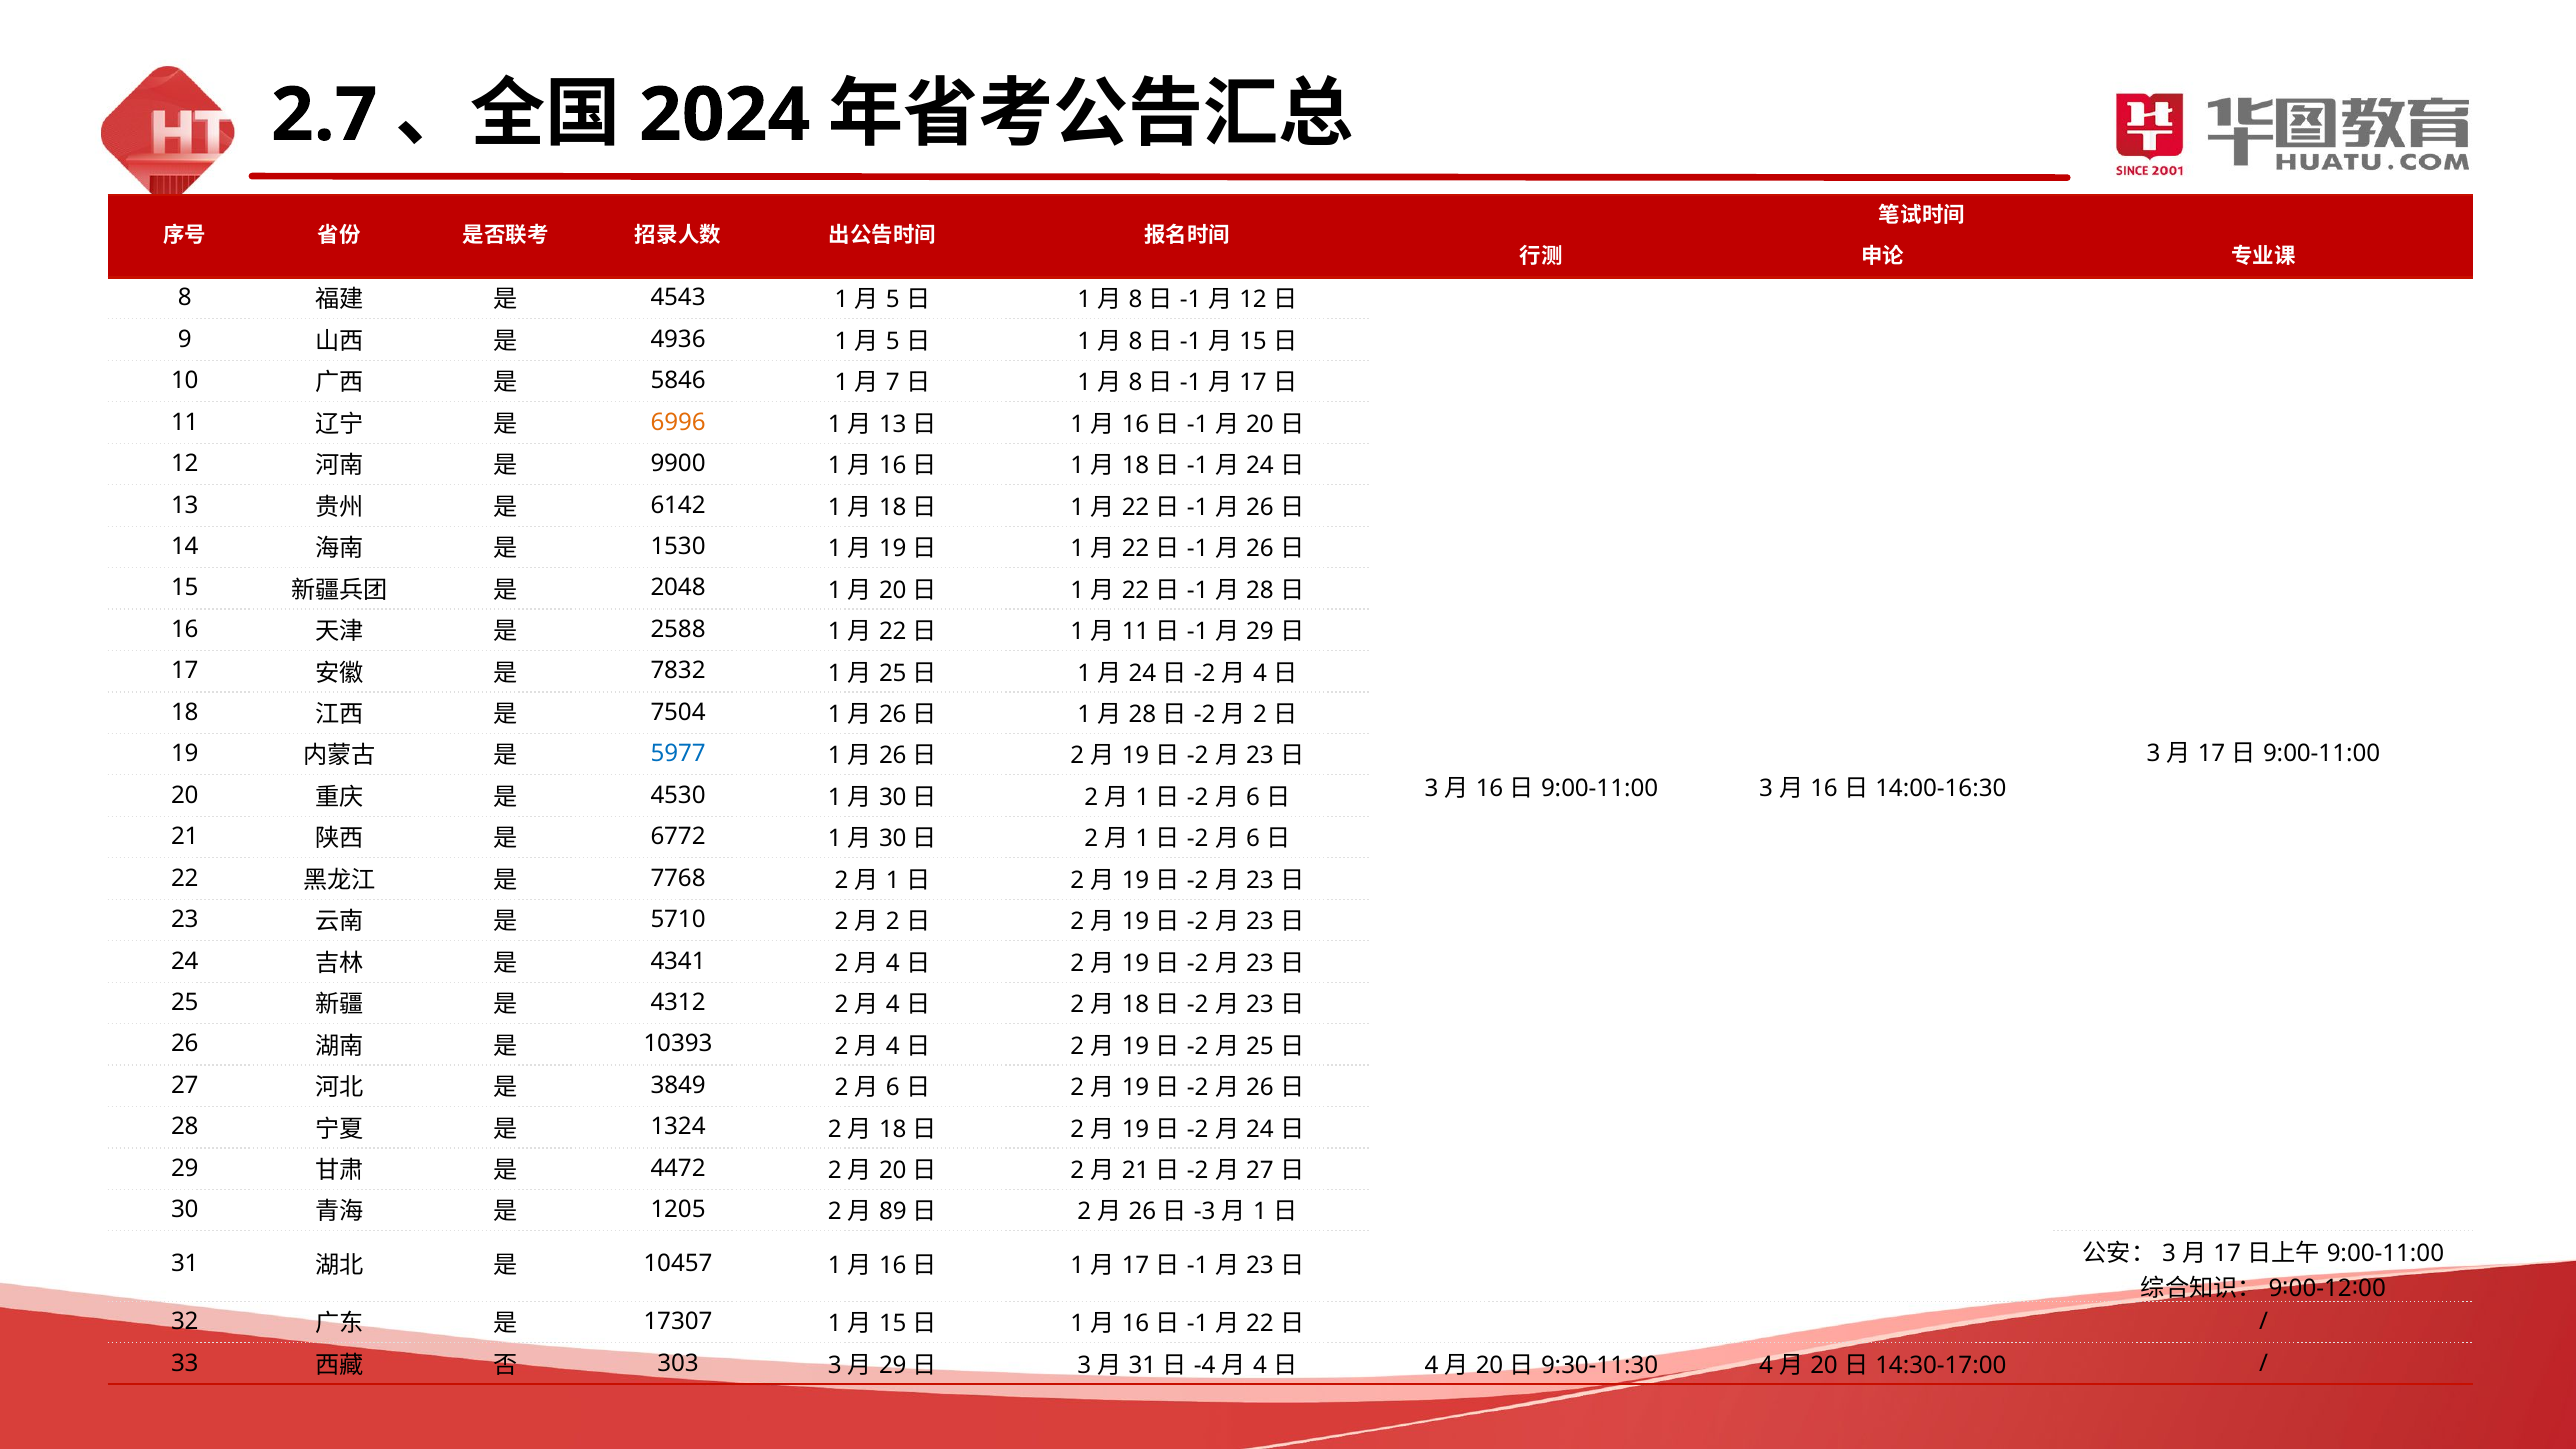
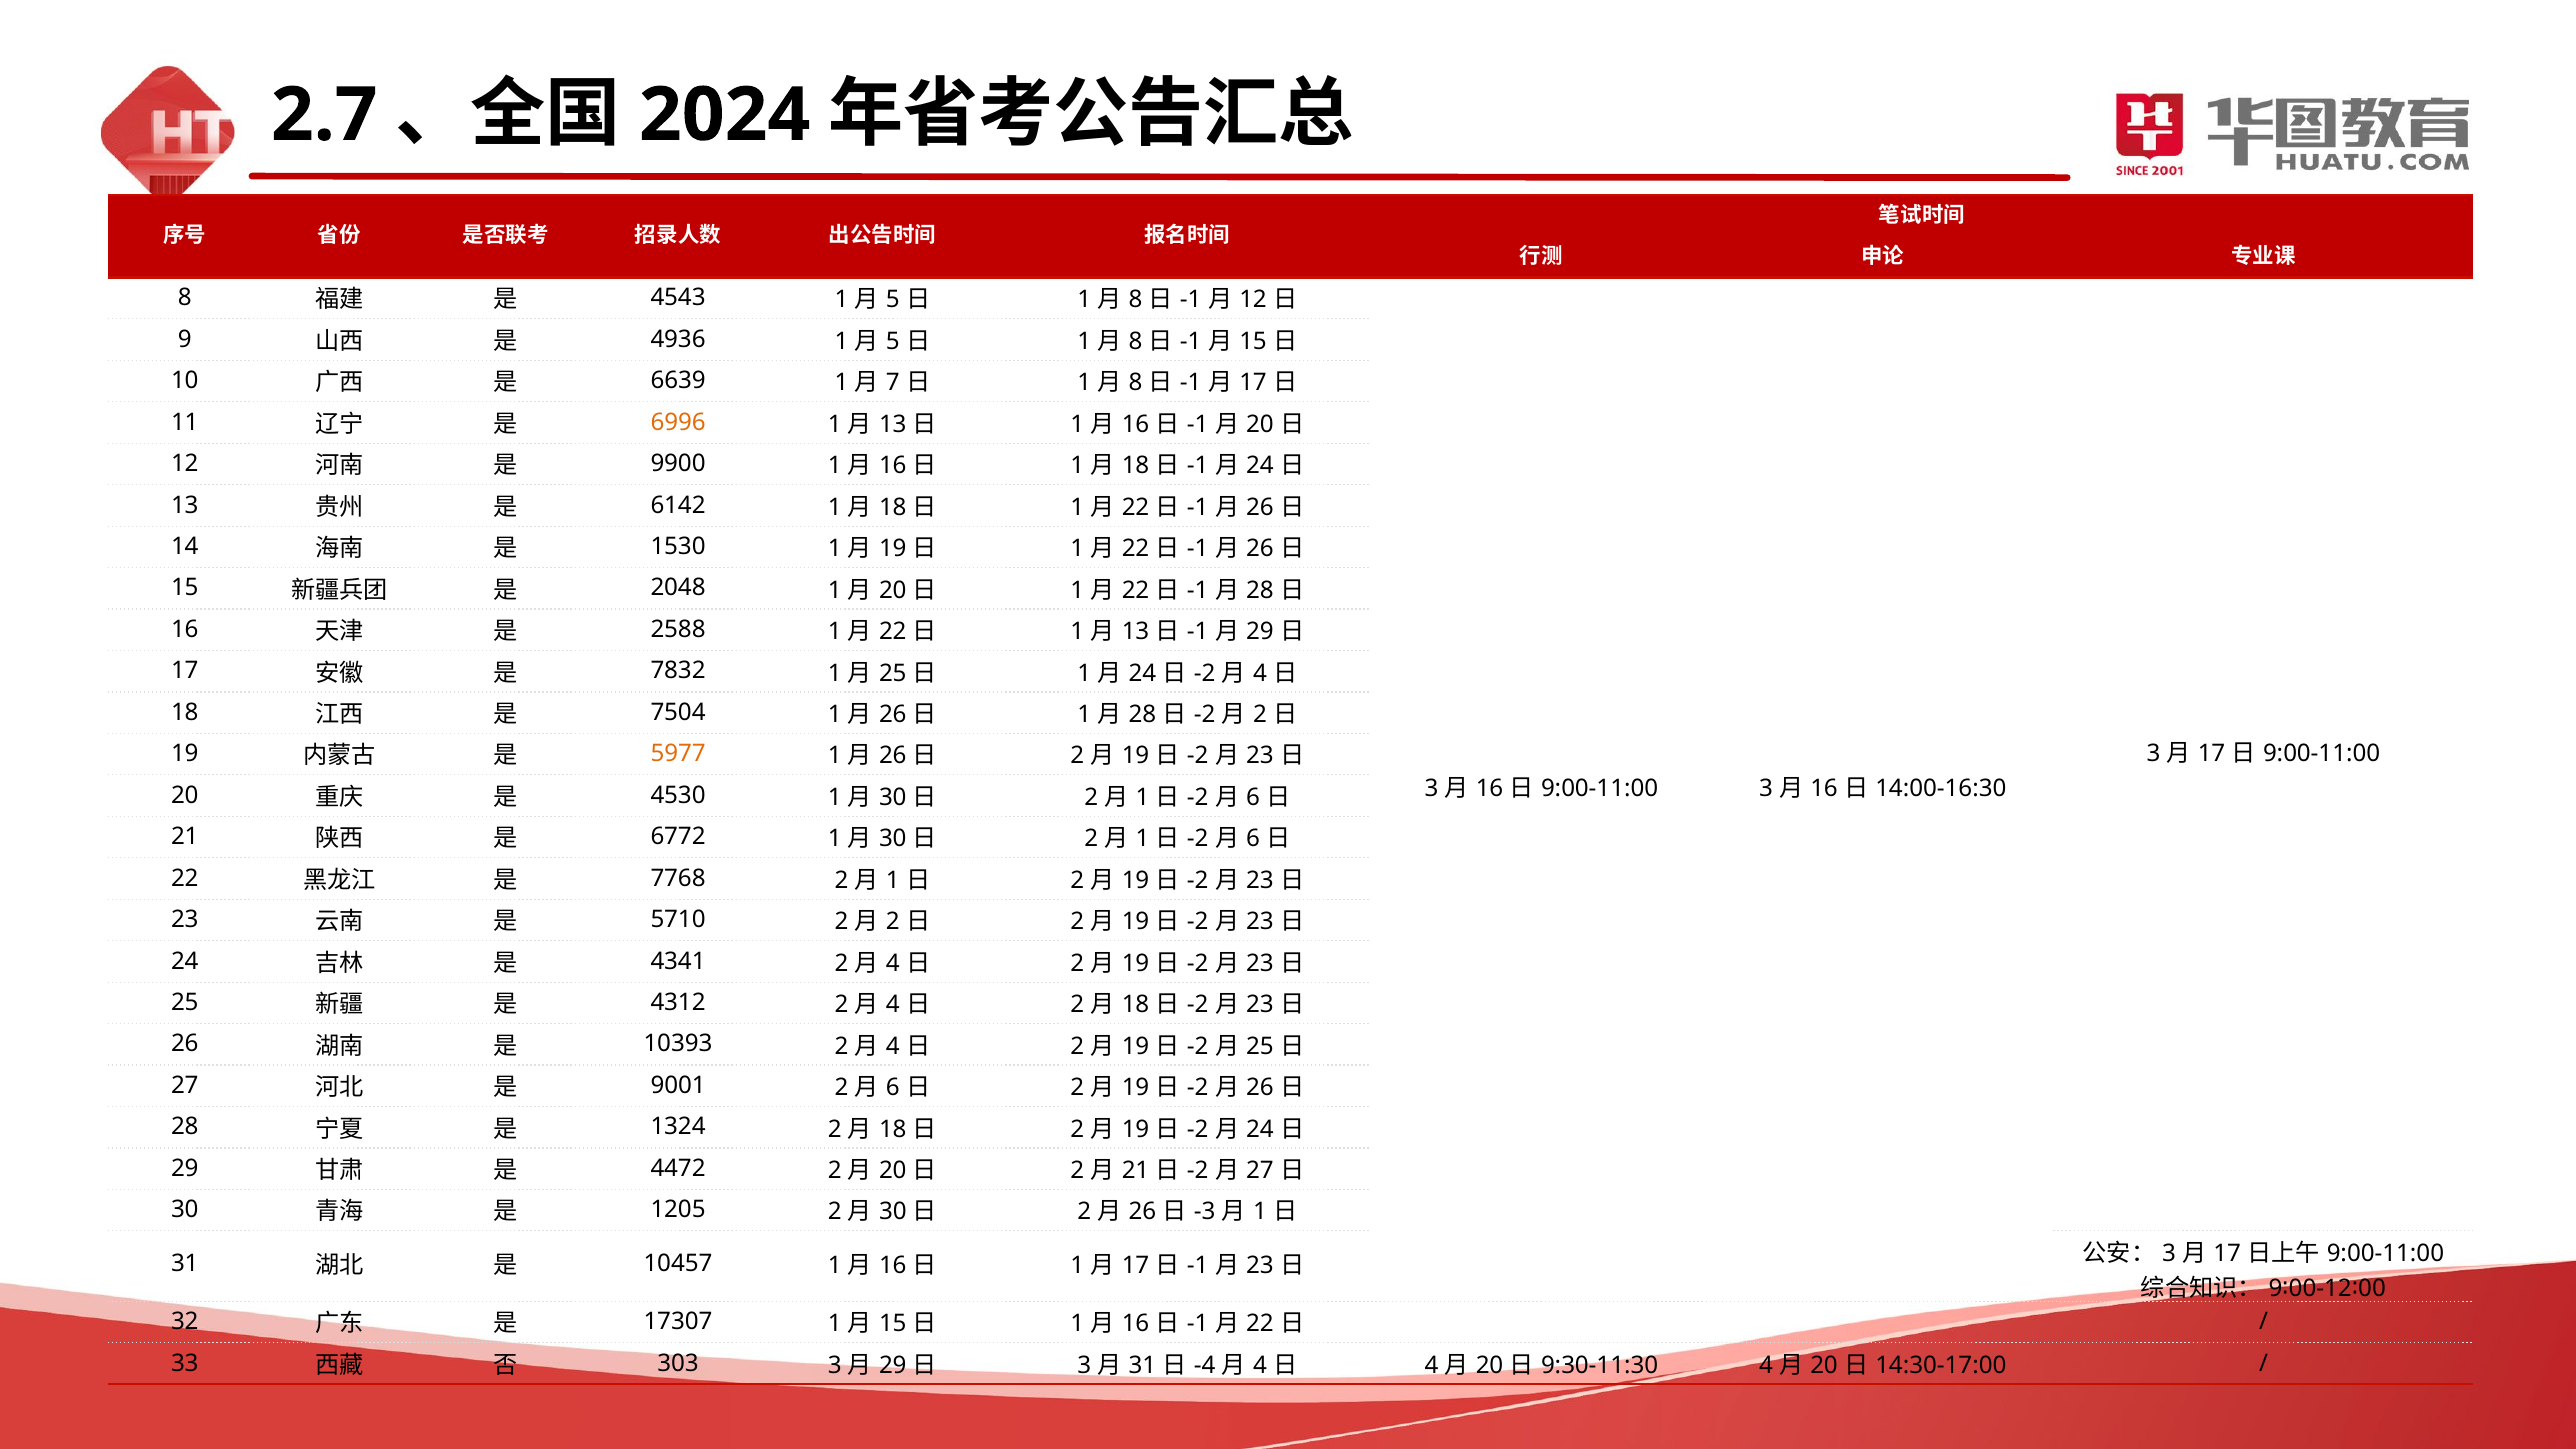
5846: 5846 -> 6639
11 at (1136, 632): 11 -> 13
5977 colour: blue -> orange
3849: 3849 -> 9001
89 at (893, 1212): 89 -> 30
